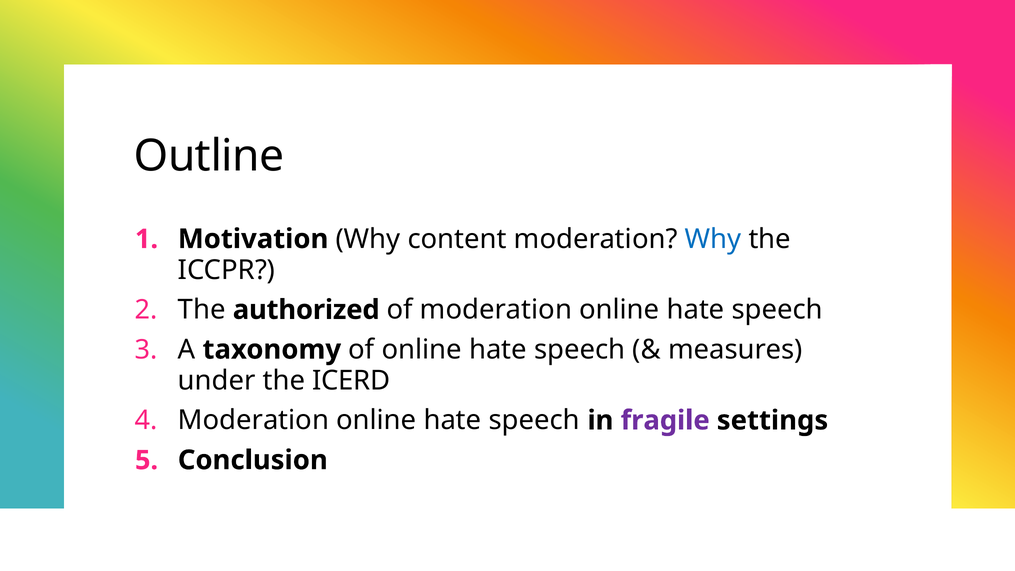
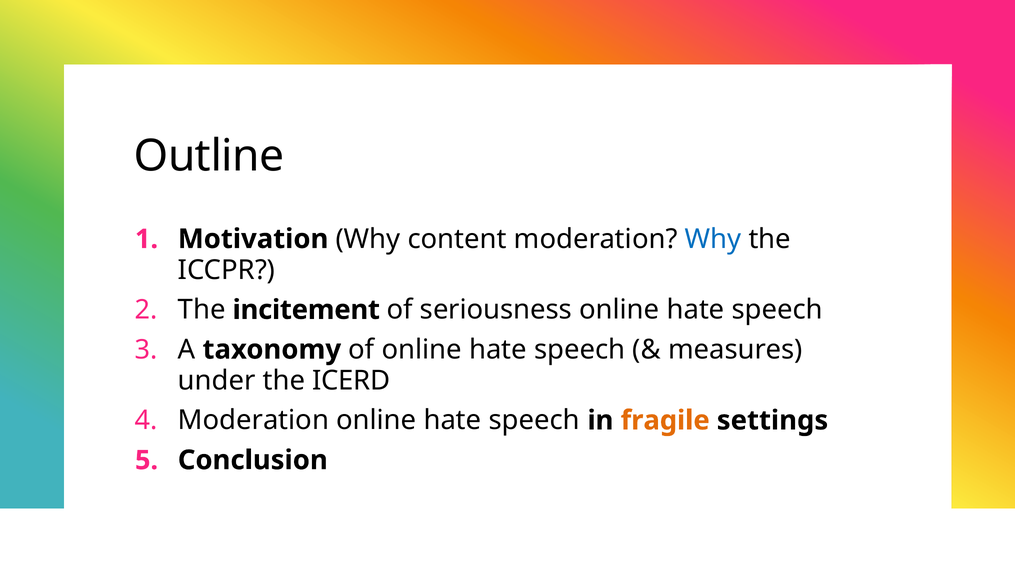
authorized: authorized -> incitement
of moderation: moderation -> seriousness
fragile colour: purple -> orange
